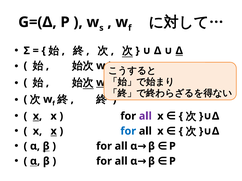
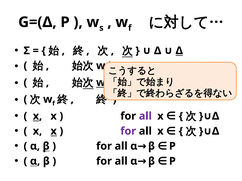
for at (128, 131) colour: blue -> purple
